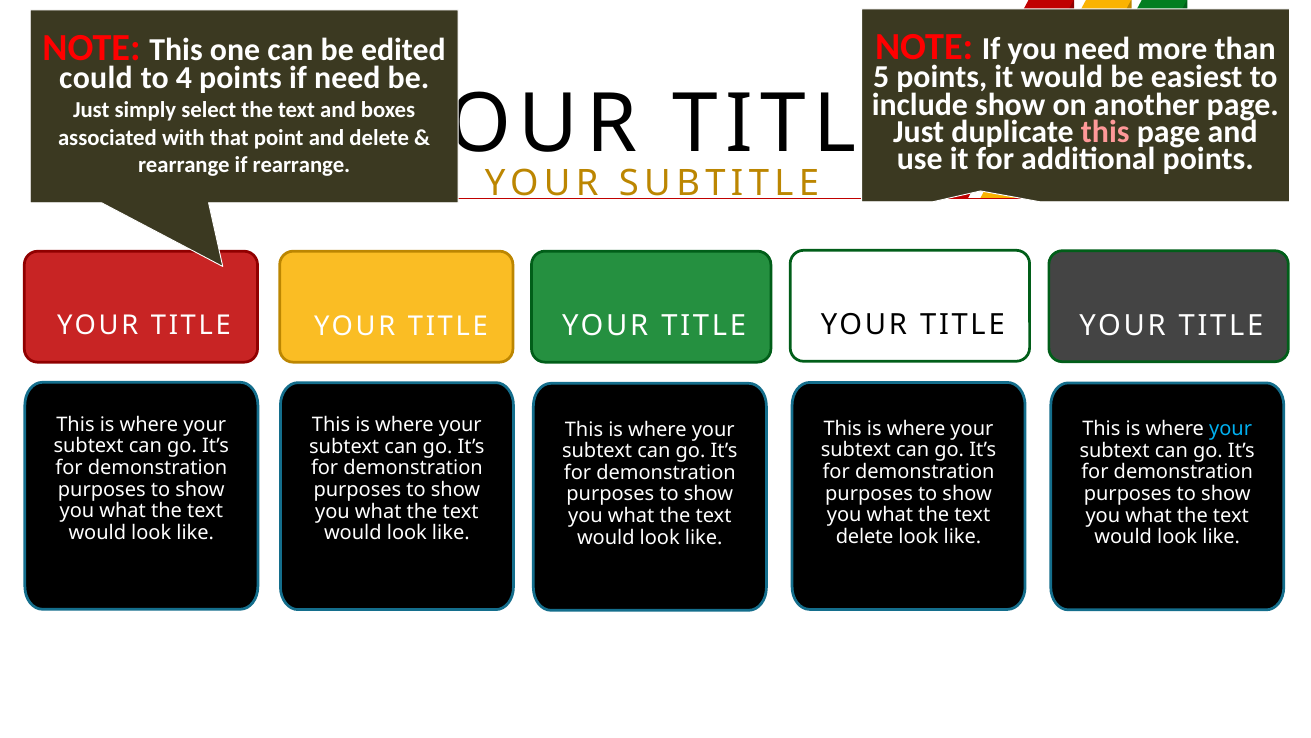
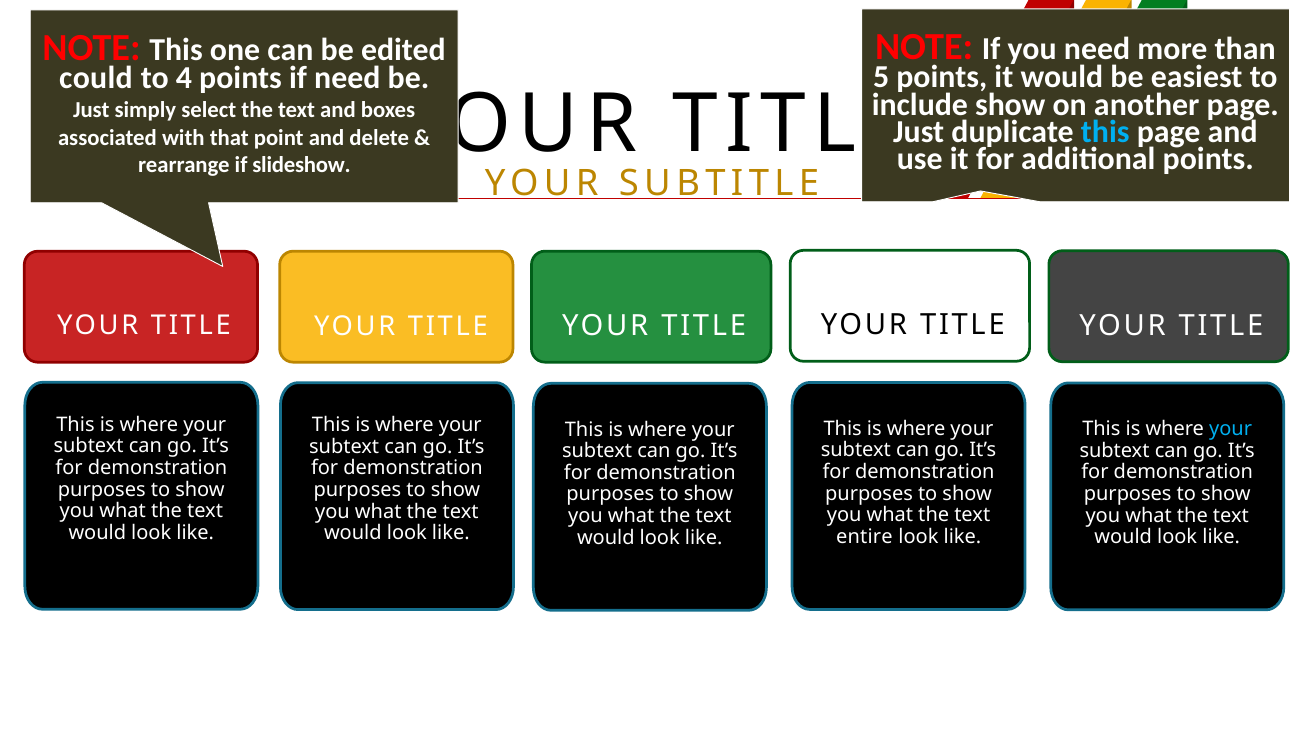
this at (1105, 132) colour: pink -> light blue
if rearrange: rearrange -> slideshow
delete at (865, 536): delete -> entire
